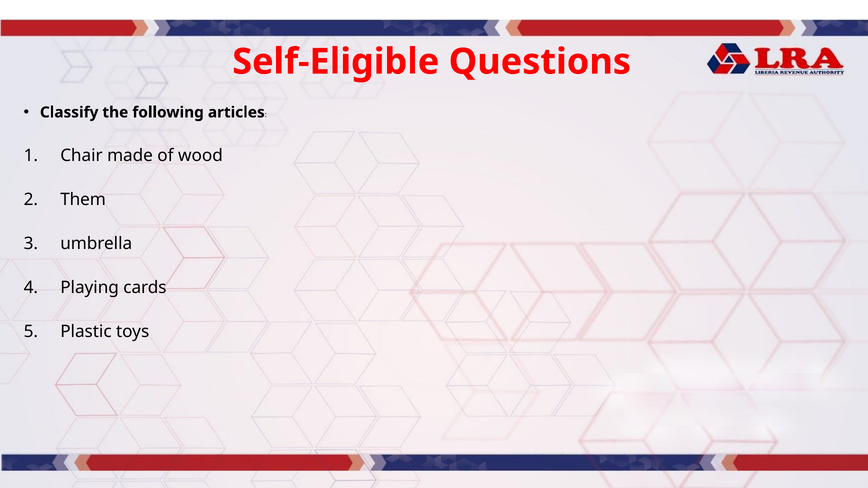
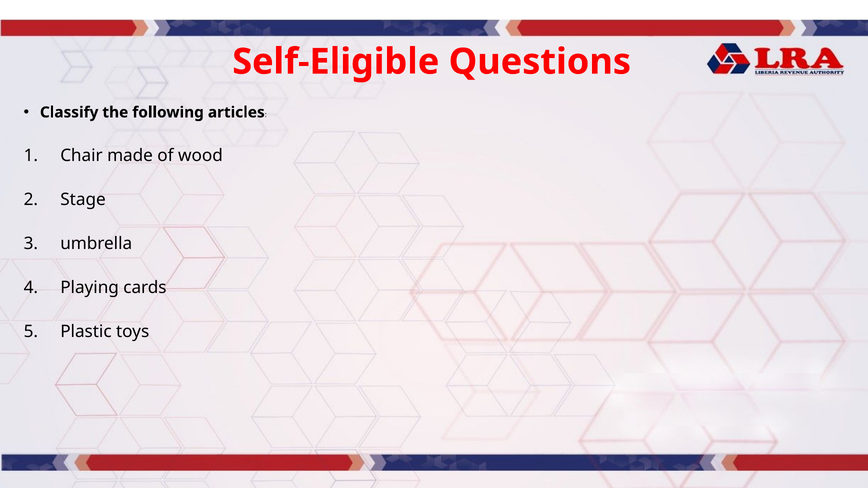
Them: Them -> Stage
